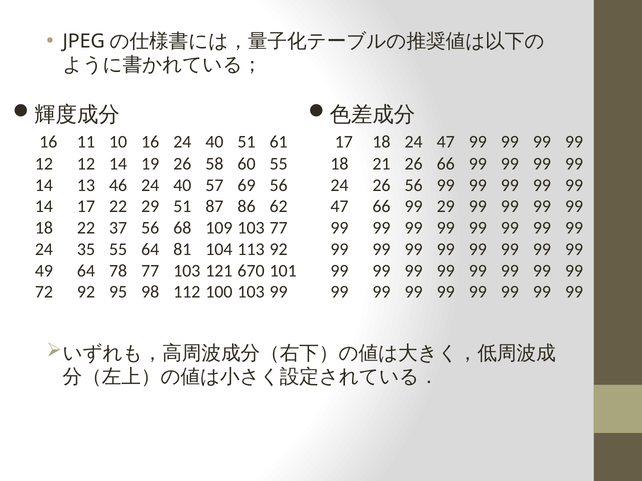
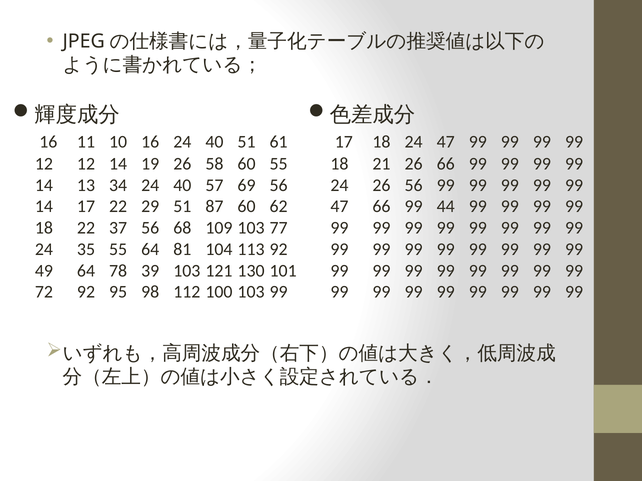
46: 46 -> 34
87 86: 86 -> 60
99 29: 29 -> 44
78 77: 77 -> 39
670: 670 -> 130
